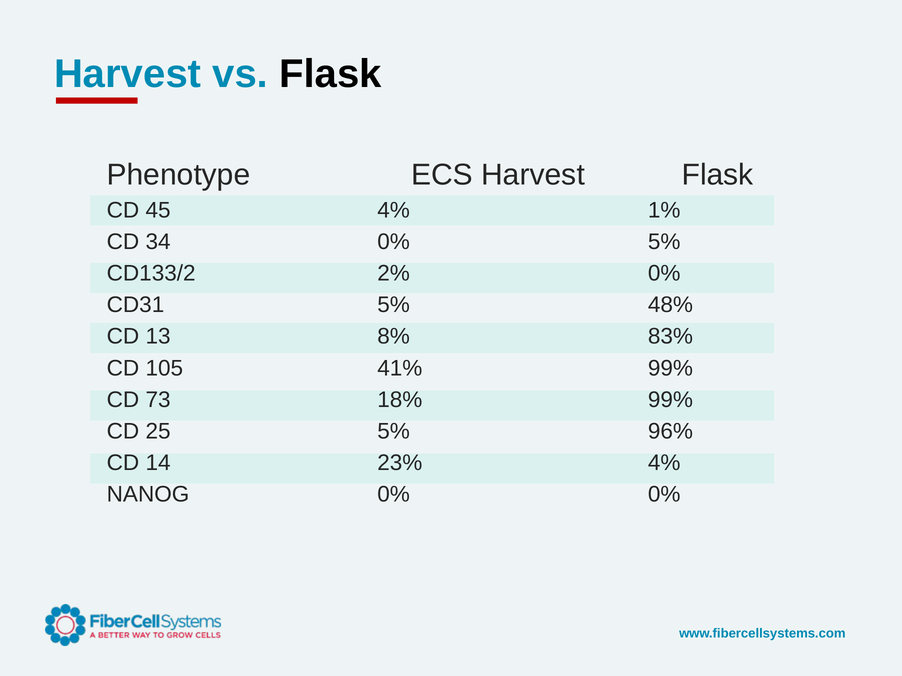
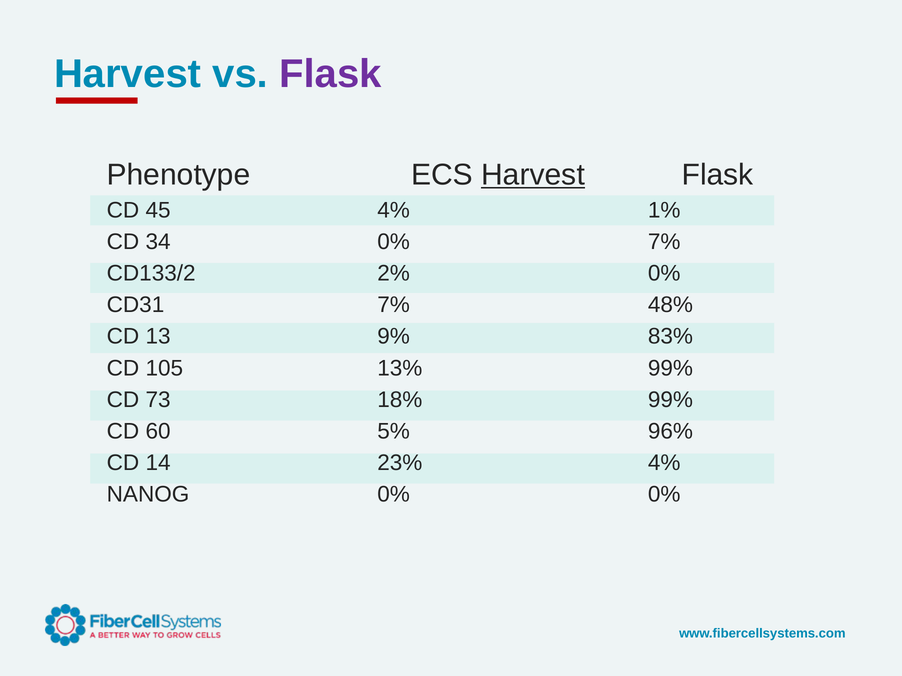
Flask at (330, 74) colour: black -> purple
Harvest at (533, 175) underline: none -> present
0% 5%: 5% -> 7%
CD31 5%: 5% -> 7%
8%: 8% -> 9%
41%: 41% -> 13%
25: 25 -> 60
